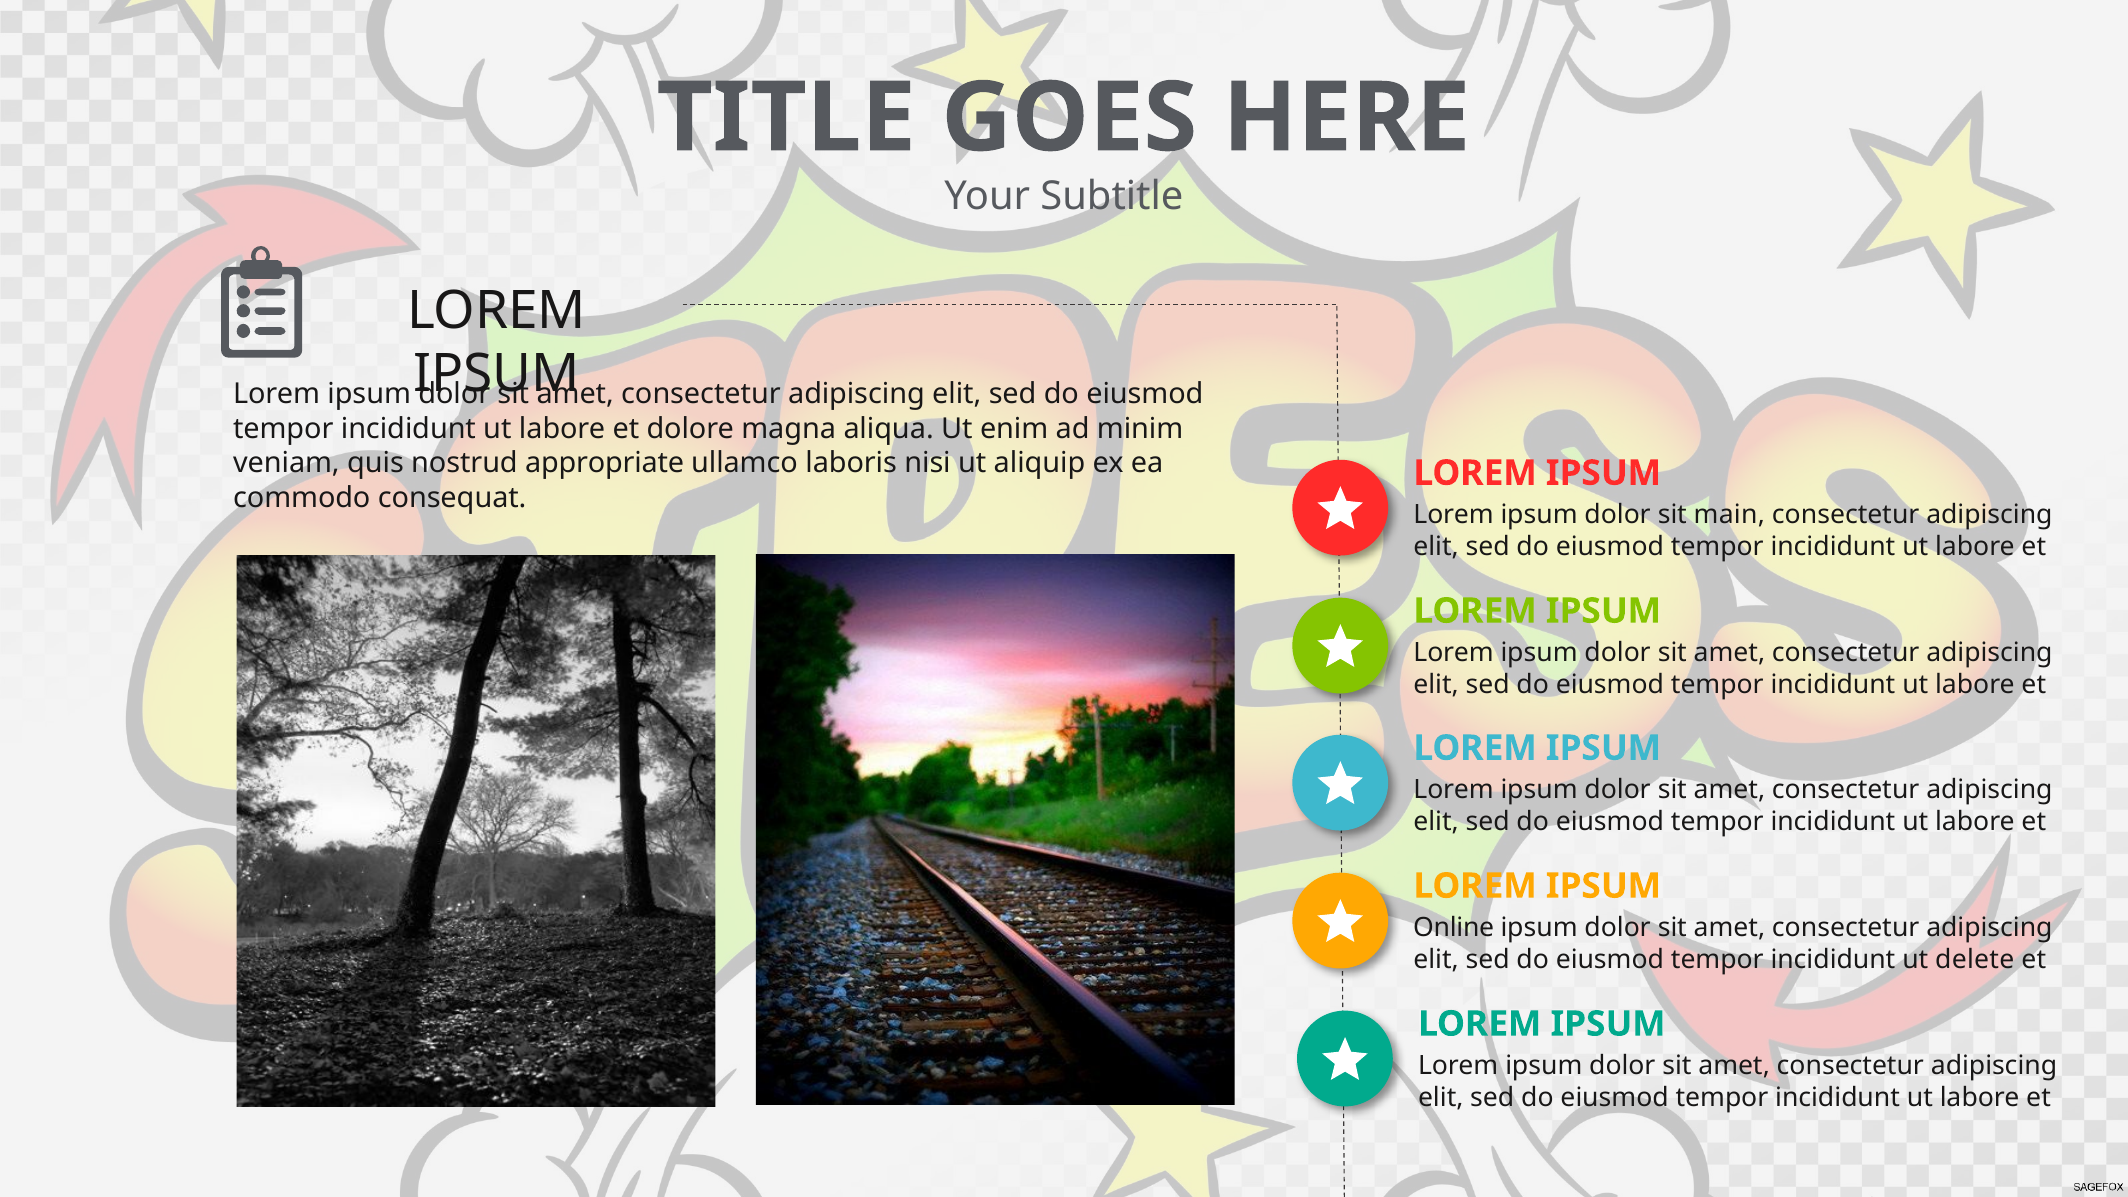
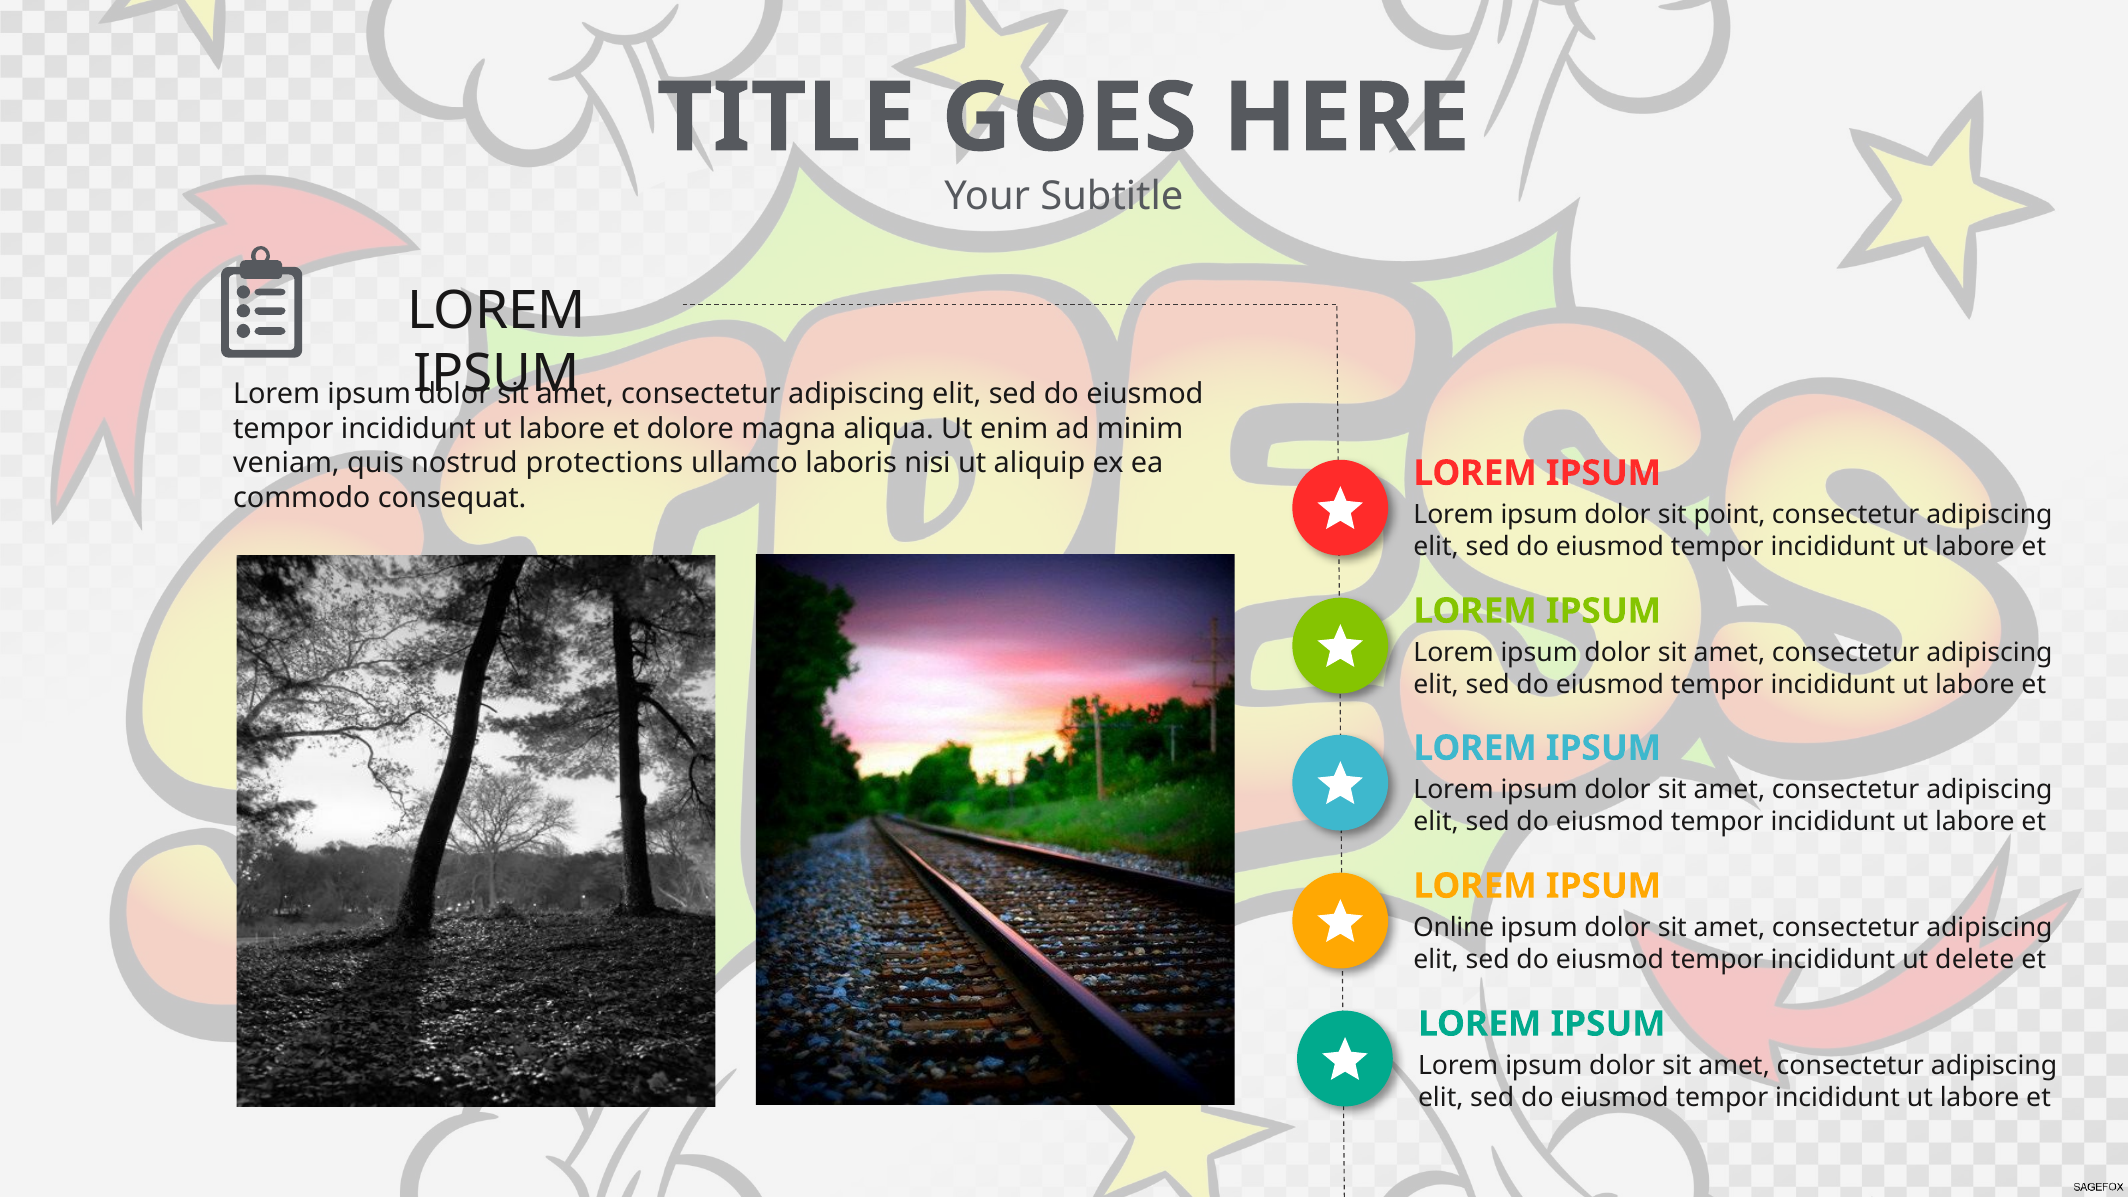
appropriate: appropriate -> protections
main: main -> point
